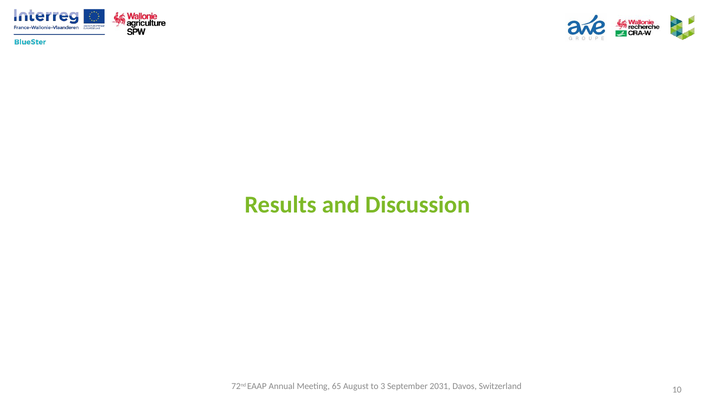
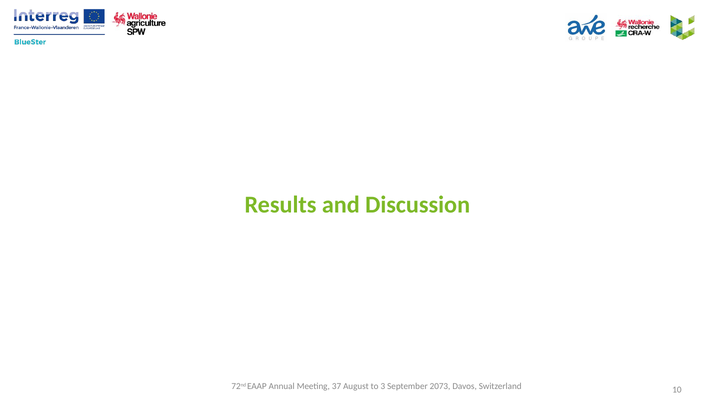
65: 65 -> 37
2031: 2031 -> 2073
